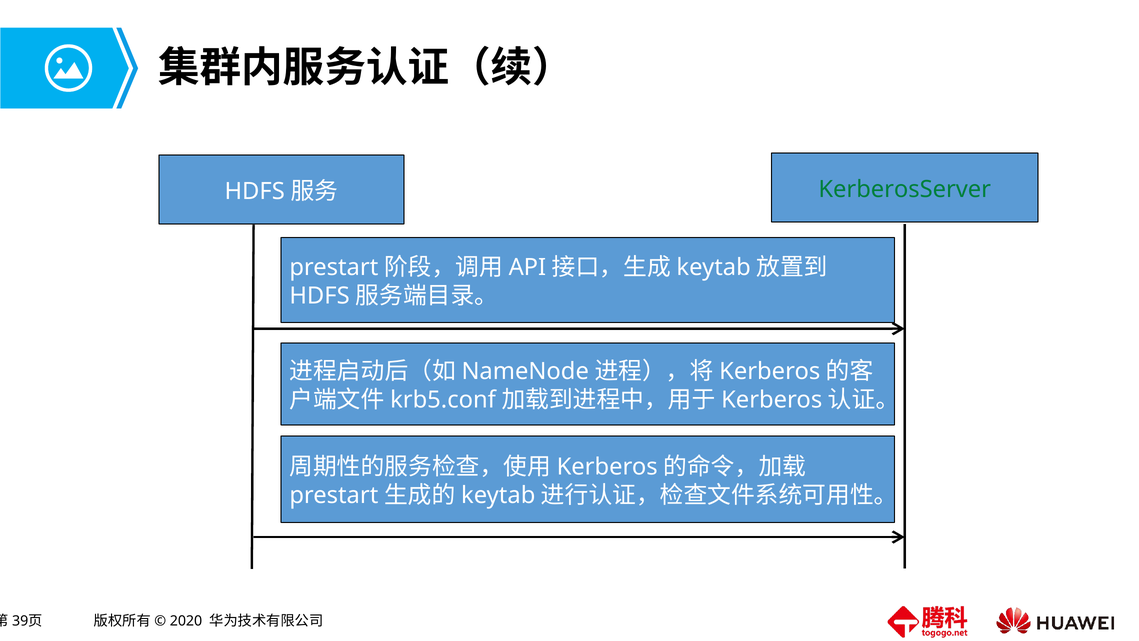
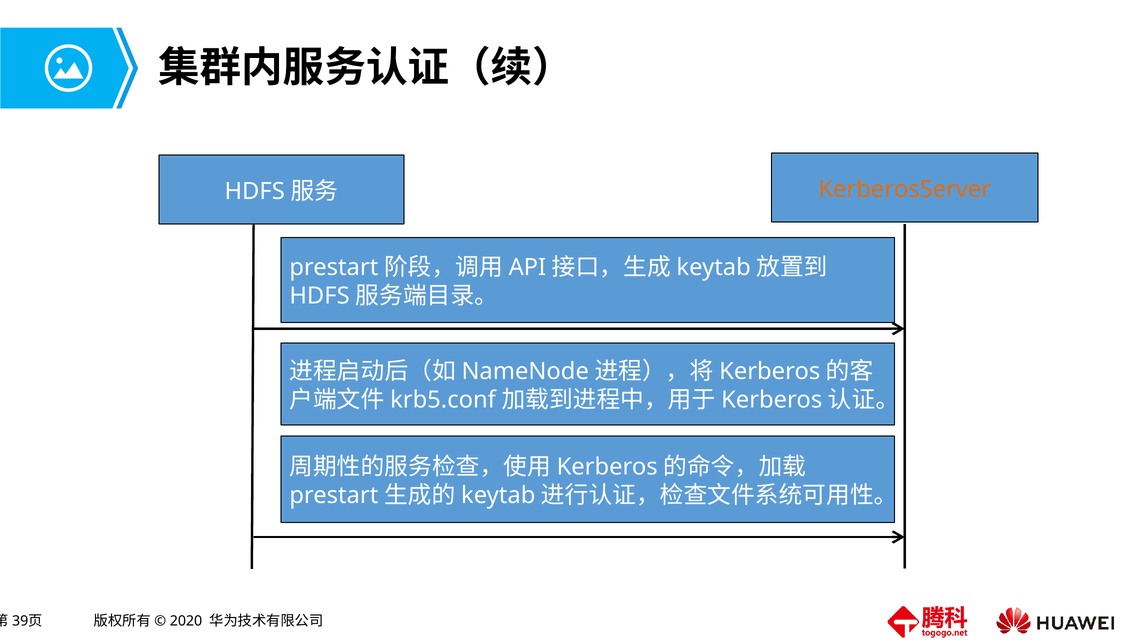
KerberosServer colour: green -> orange
